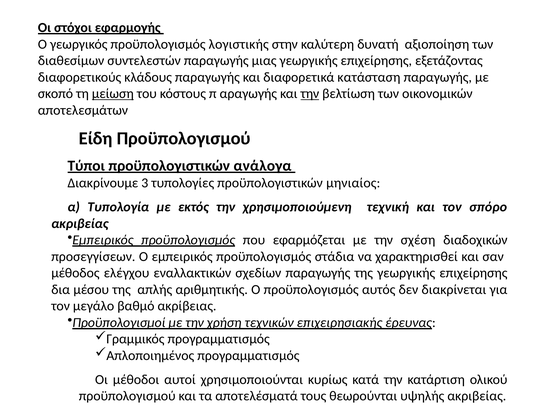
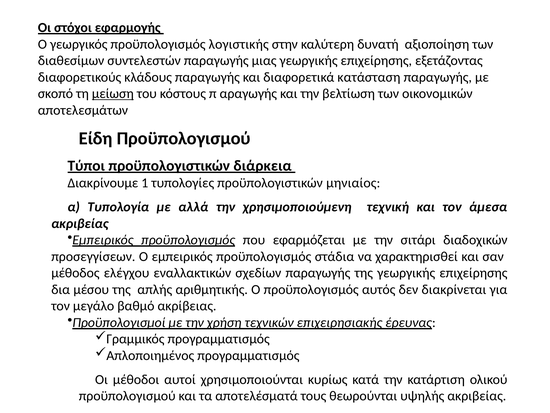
την at (310, 94) underline: present -> none
ανάλογα: ανάλογα -> διάρκεια
3: 3 -> 1
εκτός: εκτός -> αλλά
σπόρο: σπόρο -> άμεσα
σχέση: σχέση -> σιτάρι
